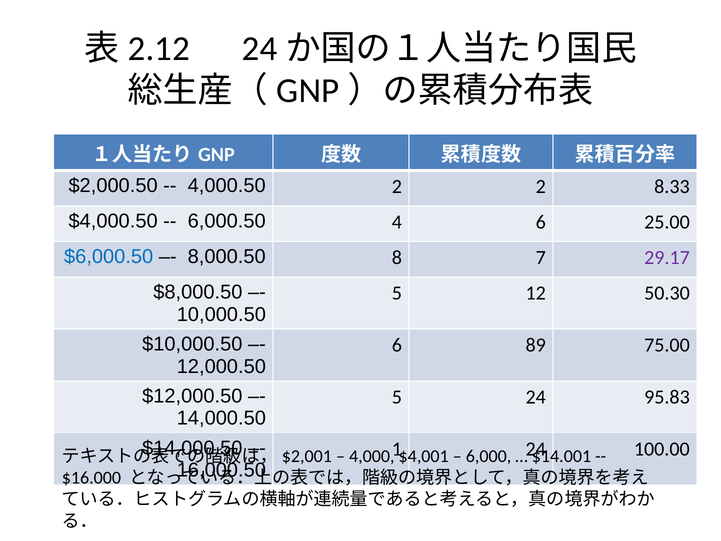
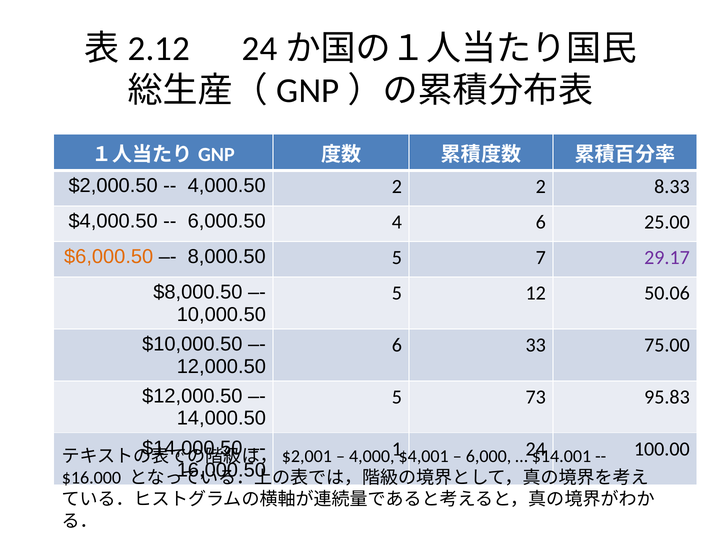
$6,000.50 colour: blue -> orange
8,000.50 8: 8 -> 5
50.30: 50.30 -> 50.06
89: 89 -> 33
5 24: 24 -> 73
